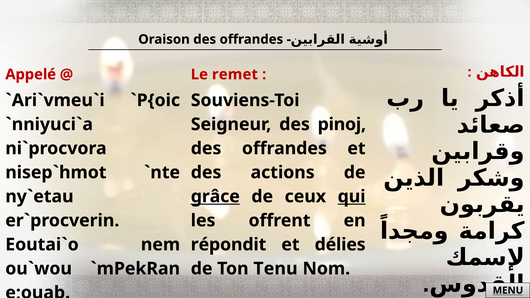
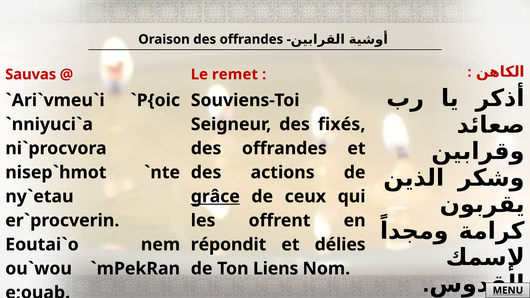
Appelé: Appelé -> Sauvas
pinoj: pinoj -> fixés
qui underline: present -> none
Tenu: Tenu -> Liens
